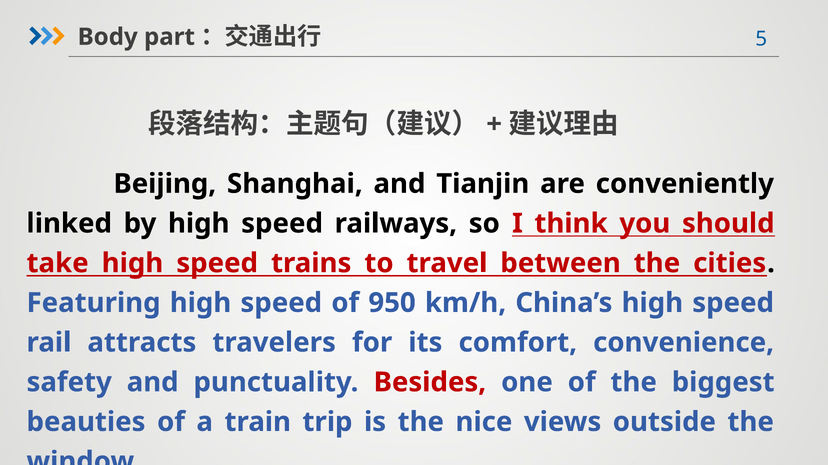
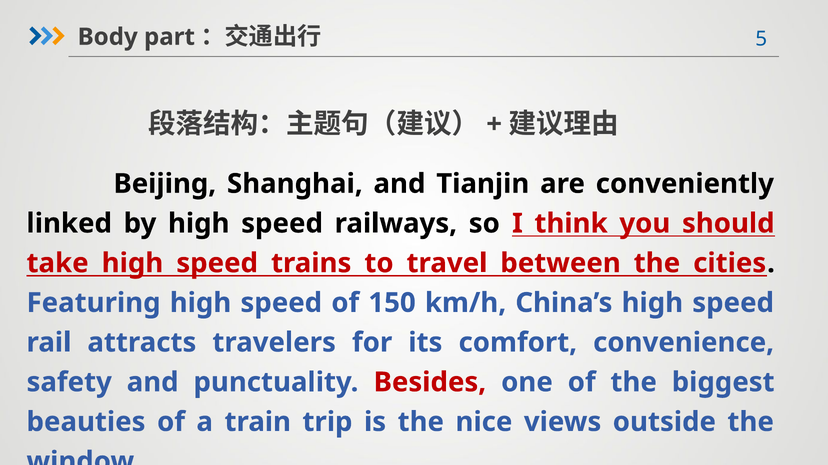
950: 950 -> 150
